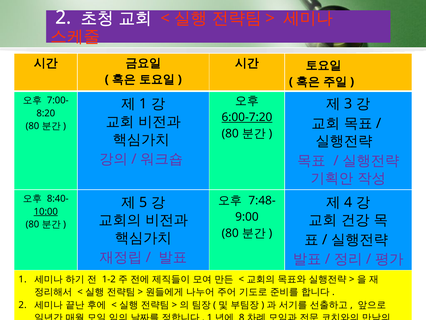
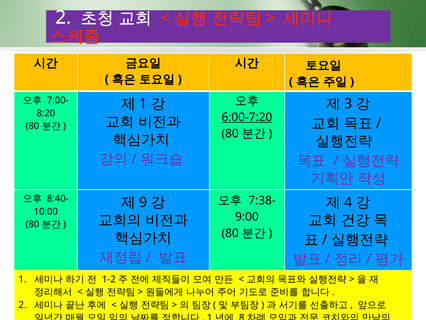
7:48-: 7:48- -> 7:38-
5: 5 -> 9
10:00 underline: present -> none
